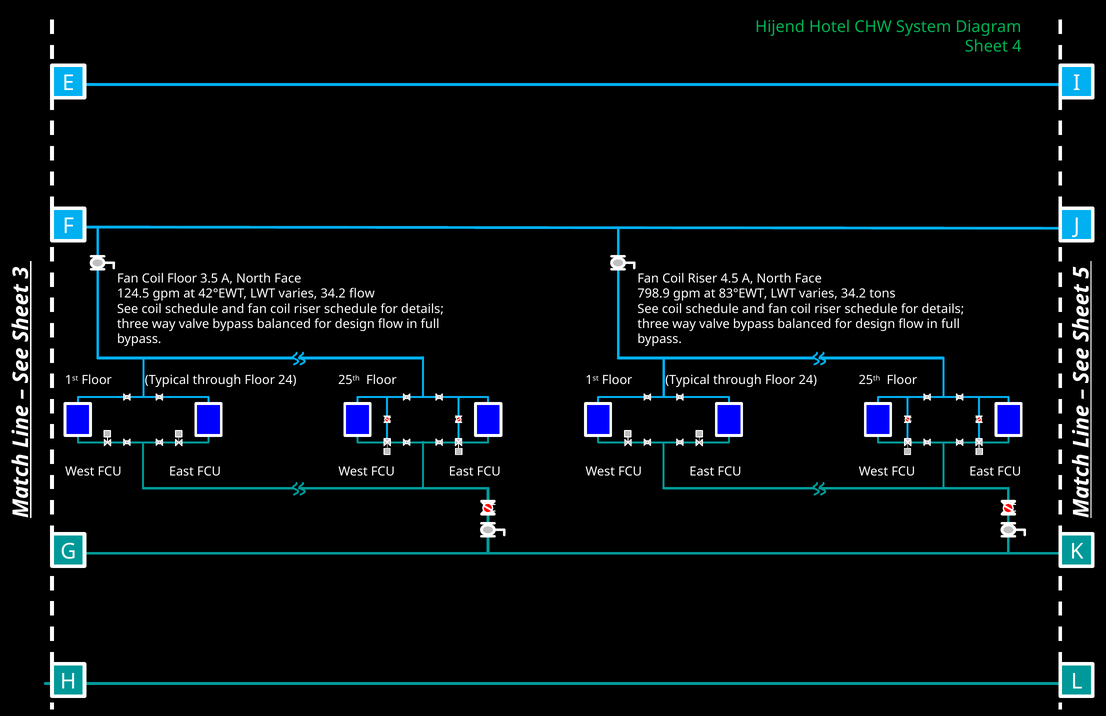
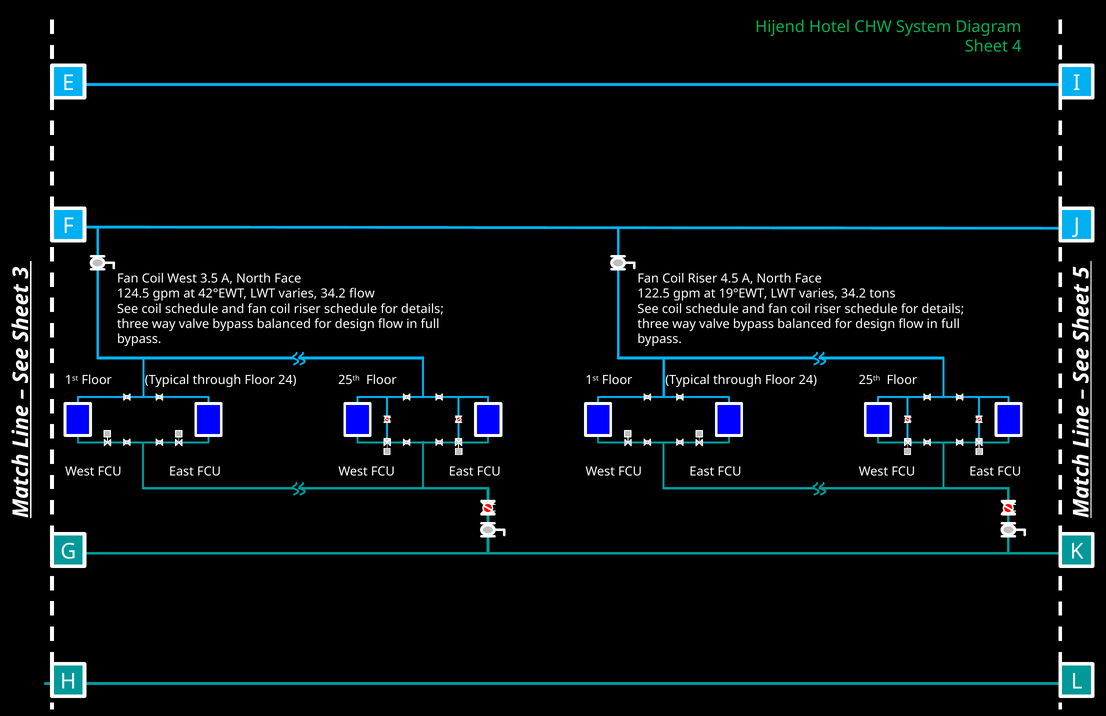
Coil Floor: Floor -> West
798.9: 798.9 -> 122.5
83°EWT: 83°EWT -> 19°EWT
